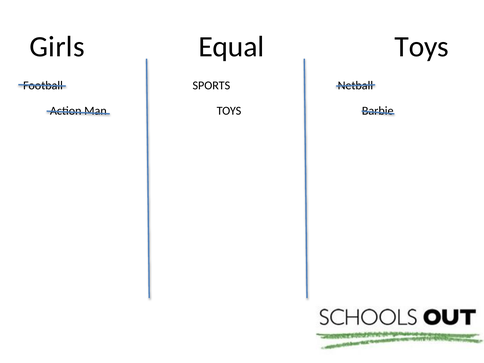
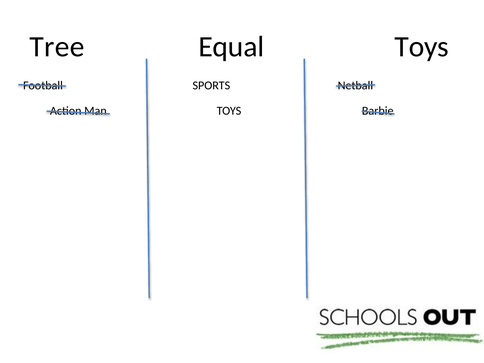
Girls: Girls -> Tree
